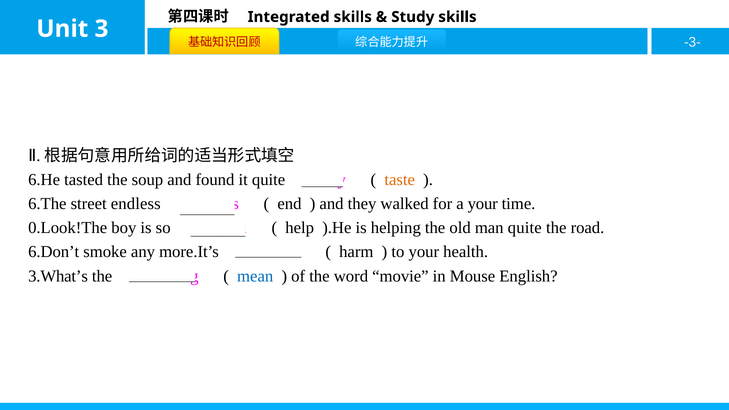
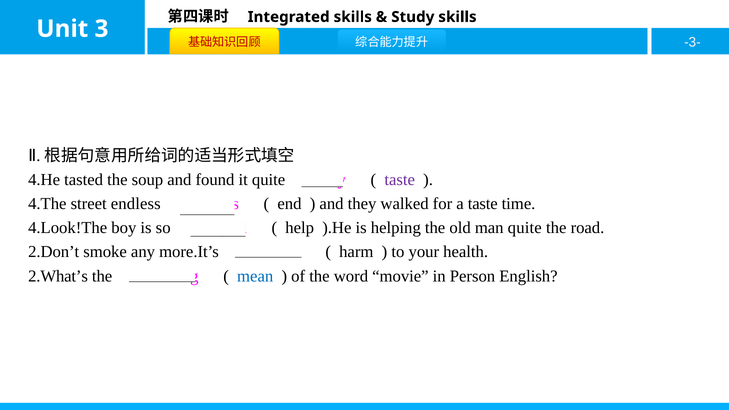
6.He: 6.He -> 4.He
taste at (400, 180) colour: orange -> purple
6.The: 6.The -> 4.The
a your: your -> taste
0.Look!The: 0.Look!The -> 4.Look!The
6.Don’t: 6.Don’t -> 2.Don’t
3.What’s: 3.What’s -> 2.What’s
Mouse: Mouse -> Person
